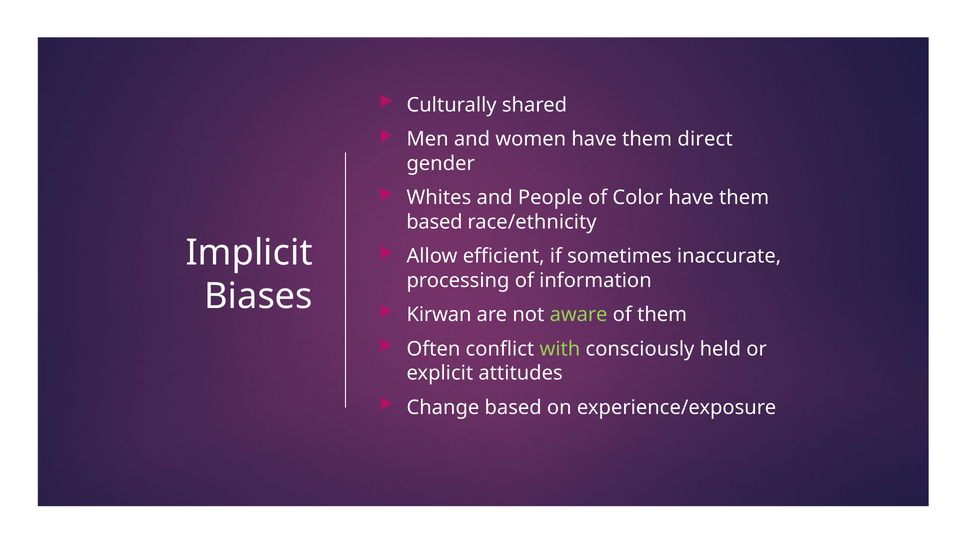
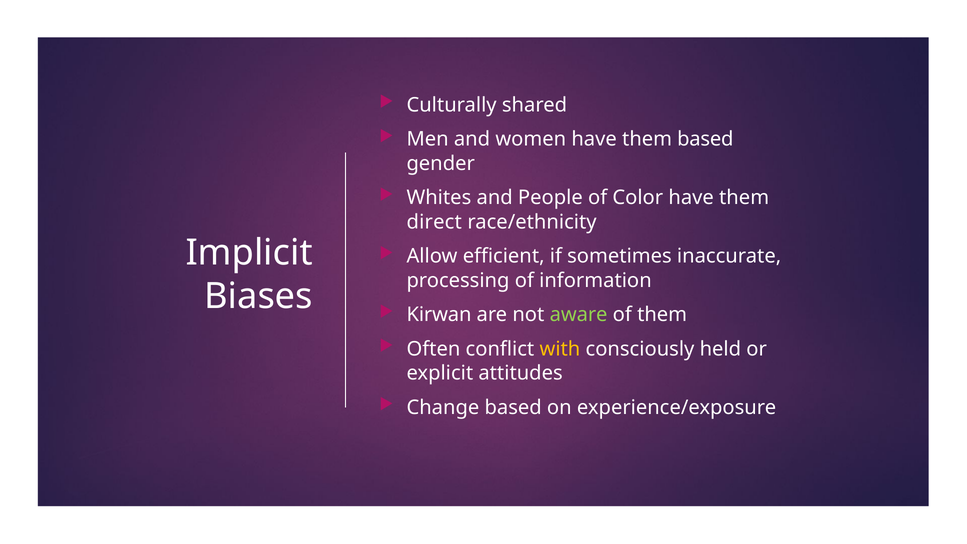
them direct: direct -> based
based at (434, 222): based -> direct
with colour: light green -> yellow
